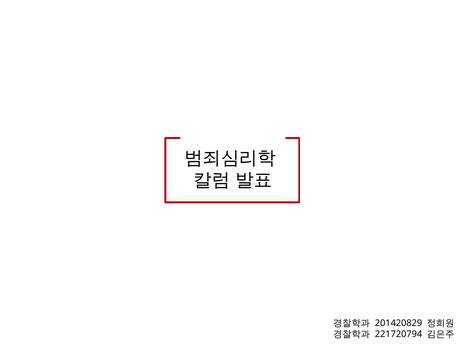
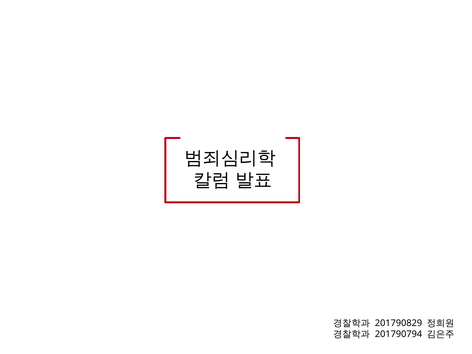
201420829: 201420829 -> 201790829
221720794: 221720794 -> 201790794
